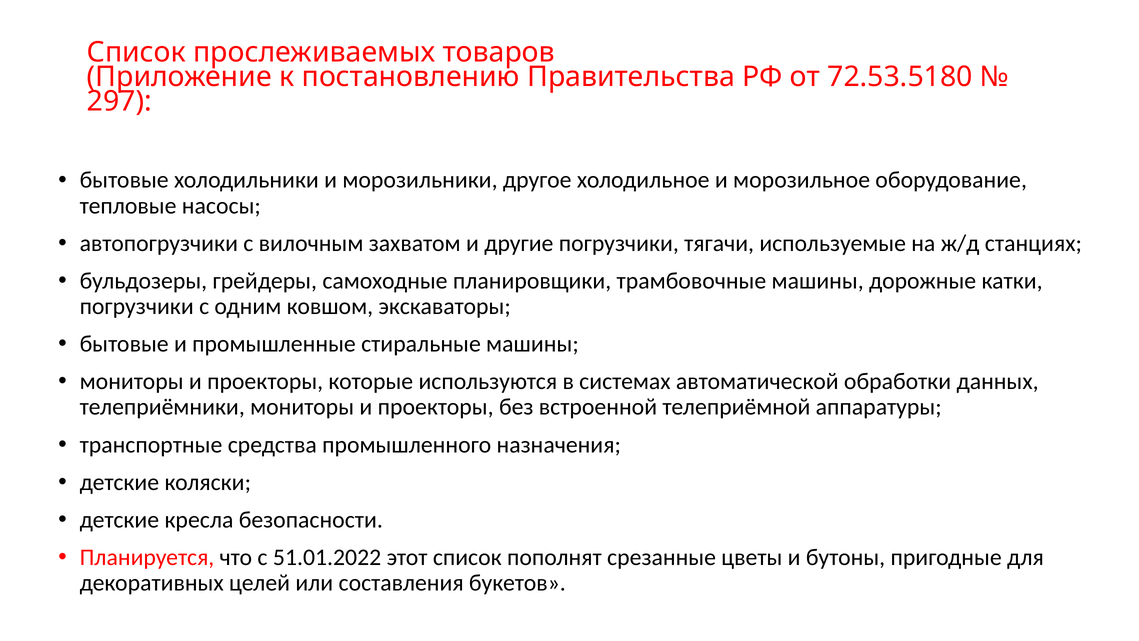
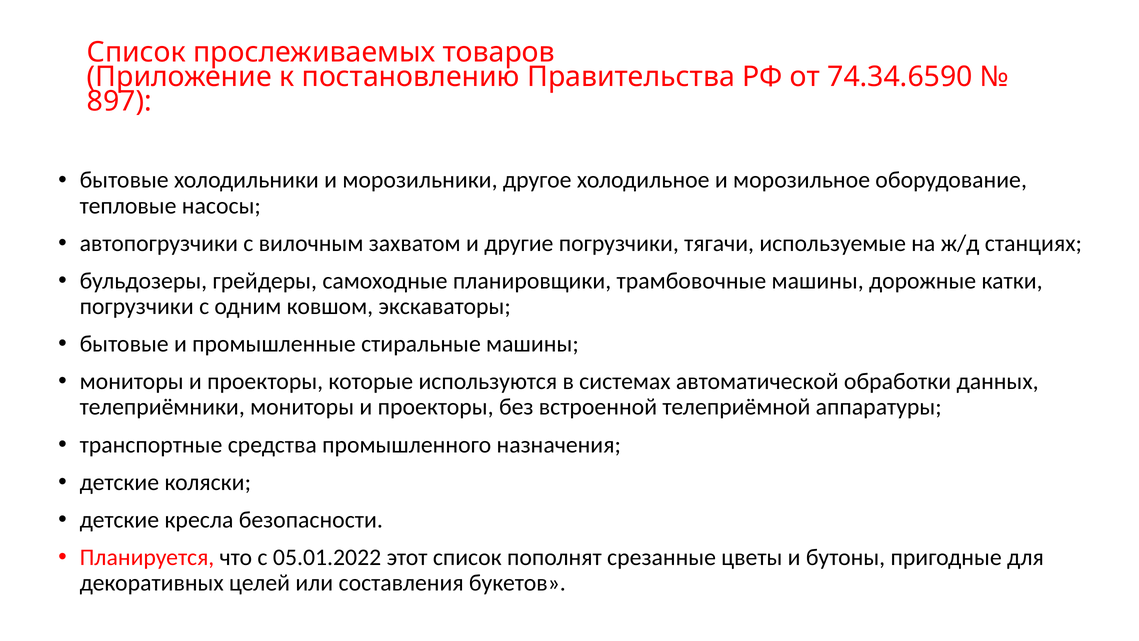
72.53.5180: 72.53.5180 -> 74.34.6590
297: 297 -> 897
51.01.2022: 51.01.2022 -> 05.01.2022
